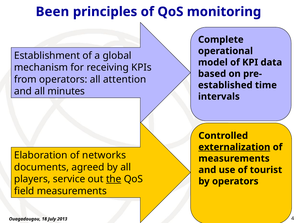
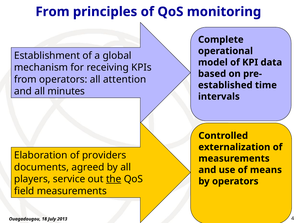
Been at (52, 12): Been -> From
externalization underline: present -> none
networks: networks -> providers
tourist: tourist -> means
